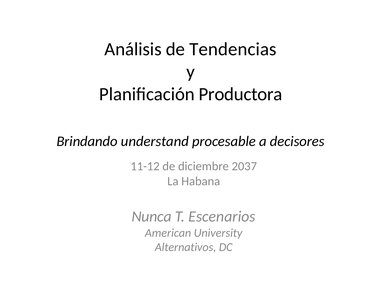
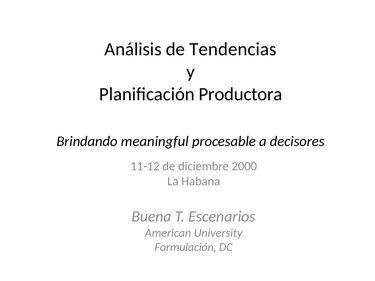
understand: understand -> meaningful
2037: 2037 -> 2000
Nunca: Nunca -> Buena
Alternativos: Alternativos -> Formulación
